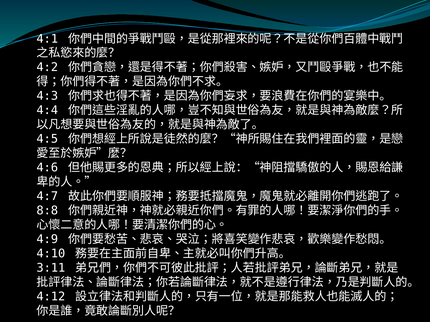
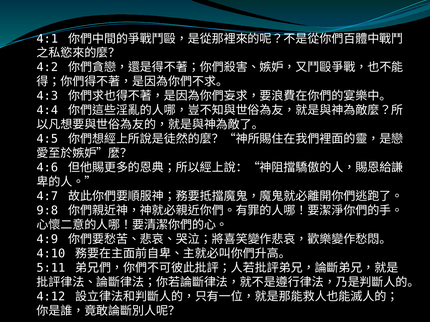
8:8: 8:8 -> 9:8
3:11: 3:11 -> 5:11
